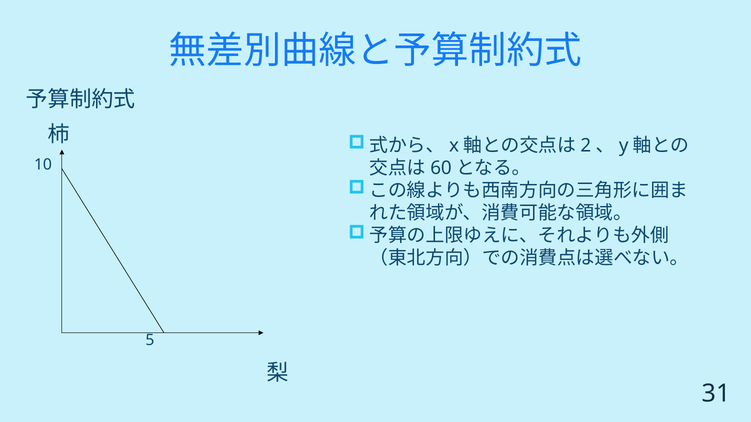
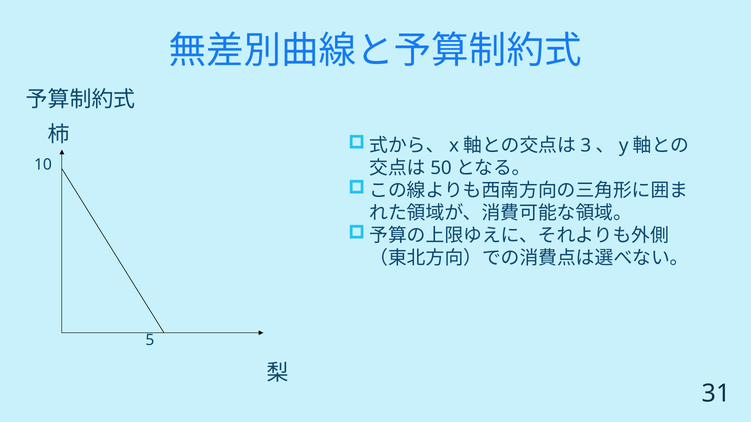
2: 2 -> 3
60: 60 -> 50
